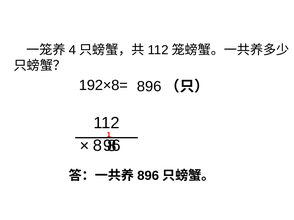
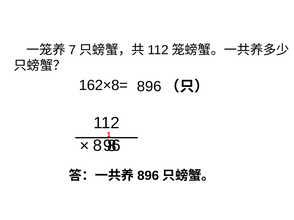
4: 4 -> 7
192×8=: 192×8= -> 162×8=
